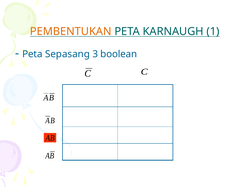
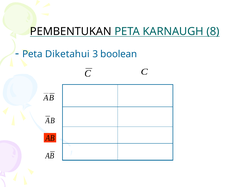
PEMBENTUKAN colour: orange -> black
1: 1 -> 8
Sepasang: Sepasang -> Diketahui
